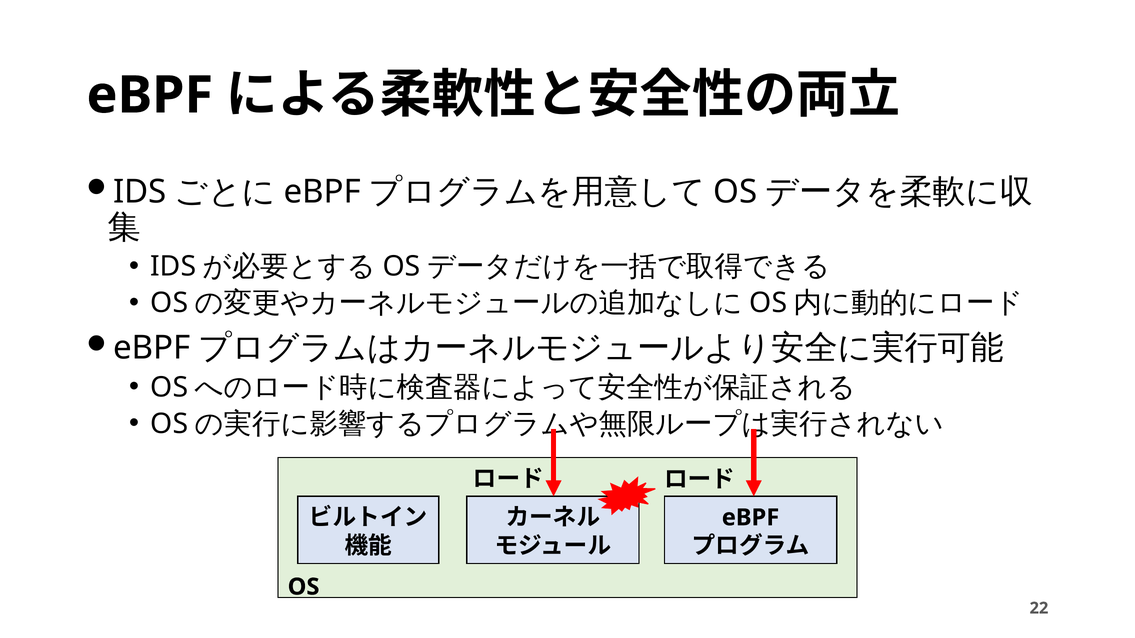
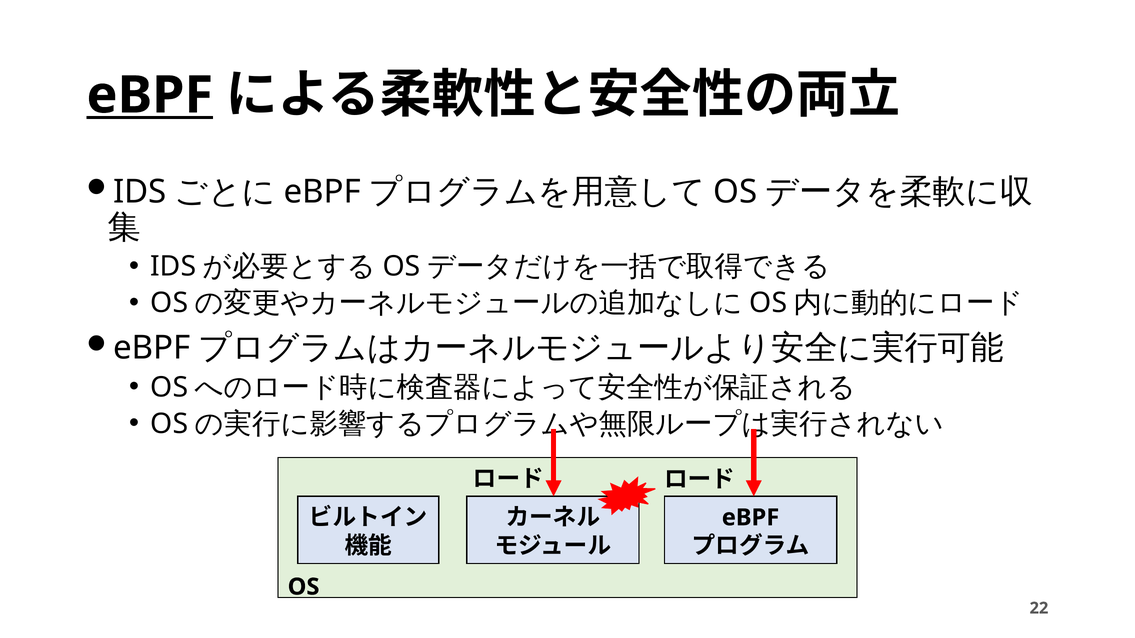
eBPF at (150, 95) underline: none -> present
